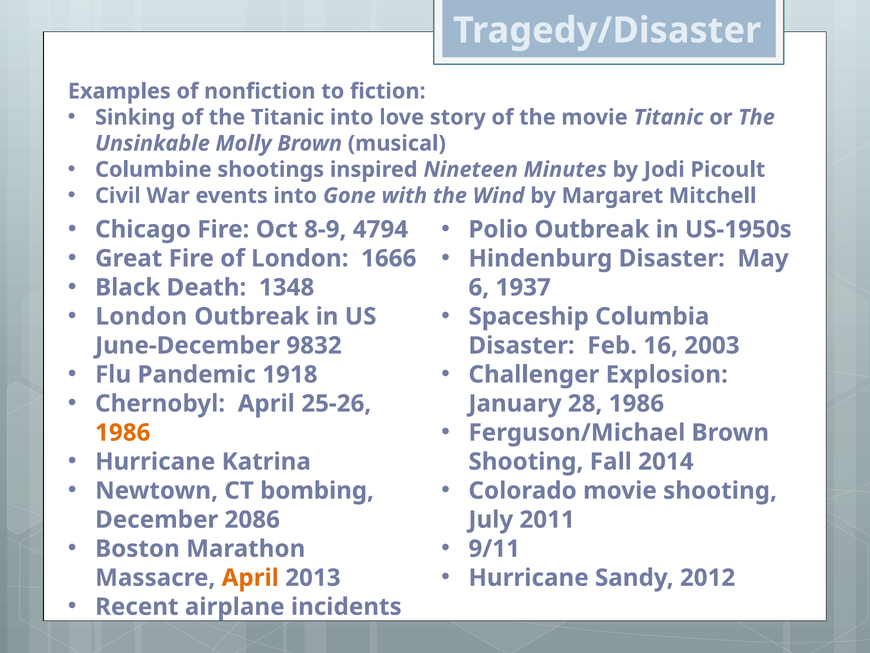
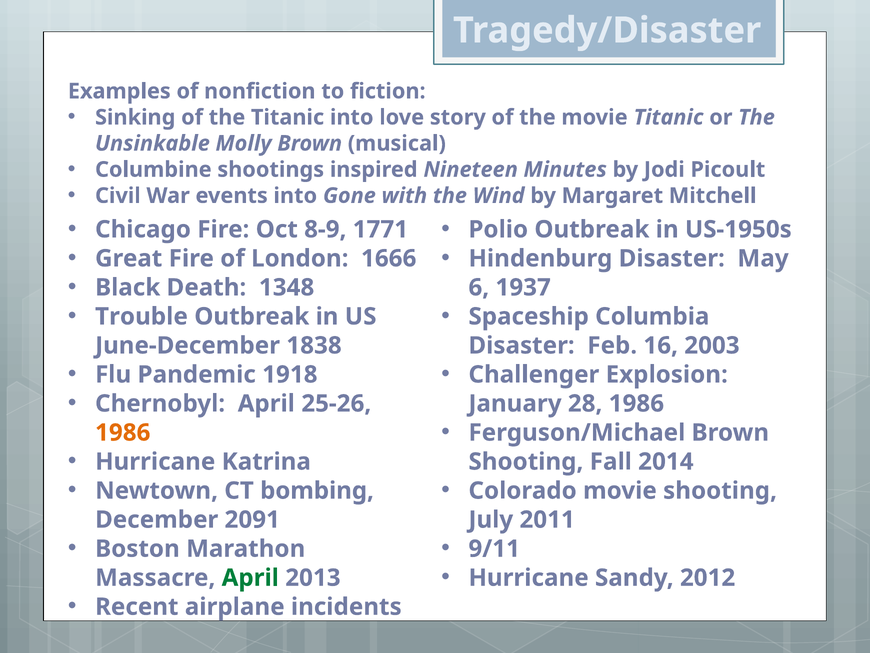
4794: 4794 -> 1771
London at (141, 316): London -> Trouble
9832: 9832 -> 1838
2086: 2086 -> 2091
April at (250, 577) colour: orange -> green
